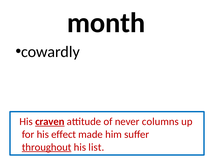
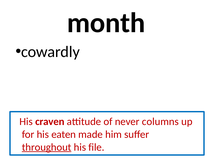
craven underline: present -> none
effect: effect -> eaten
list: list -> file
